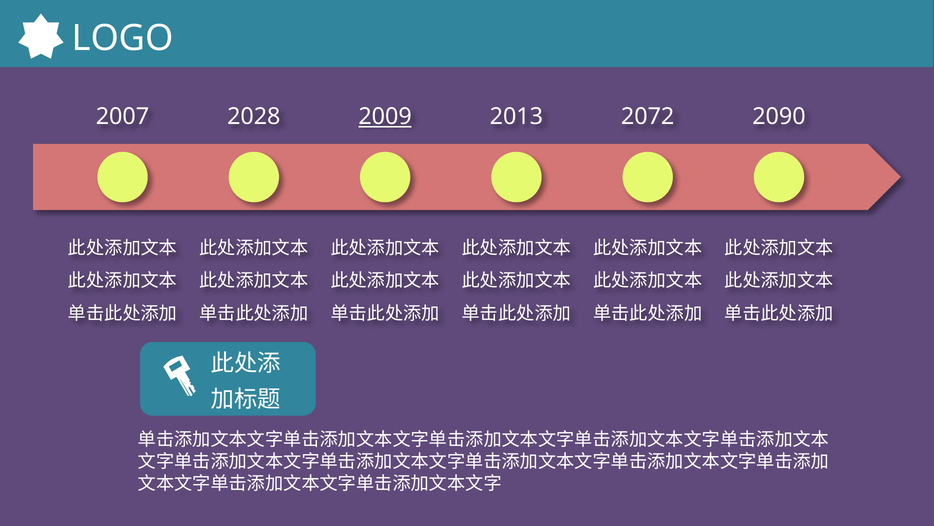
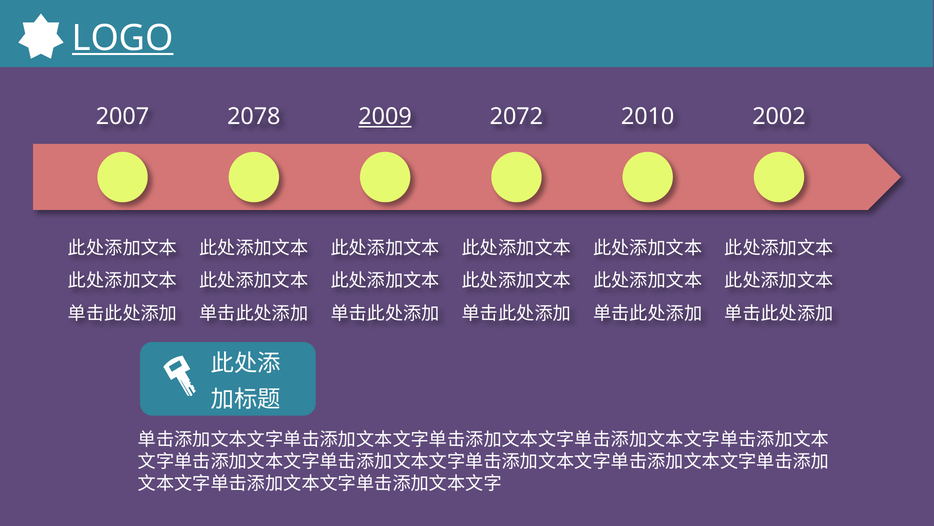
LOGO underline: none -> present
2028: 2028 -> 2078
2013: 2013 -> 2072
2072: 2072 -> 2010
2090: 2090 -> 2002
